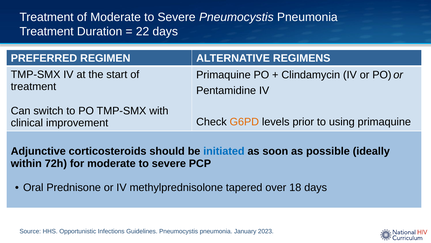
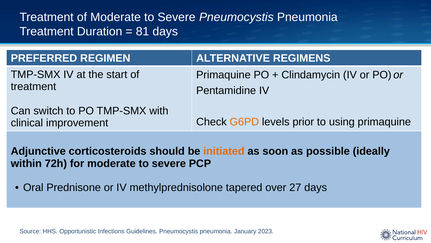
22: 22 -> 81
initiated colour: blue -> orange
18: 18 -> 27
